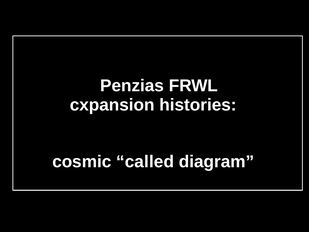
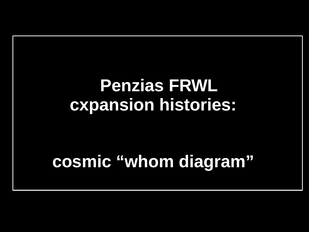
called: called -> whom
